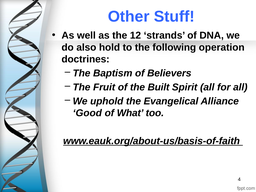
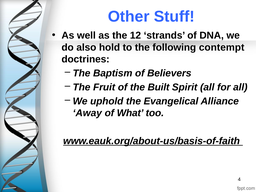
operation: operation -> contempt
Good: Good -> Away
